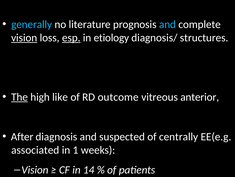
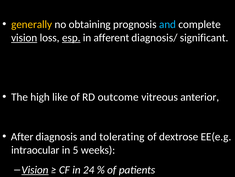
generally colour: light blue -> yellow
literature: literature -> obtaining
etiology: etiology -> afferent
structures: structures -> significant
The underline: present -> none
suspected: suspected -> tolerating
centrally: centrally -> dextrose
associated: associated -> intraocular
1: 1 -> 5
Vision at (35, 169) underline: none -> present
14: 14 -> 24
